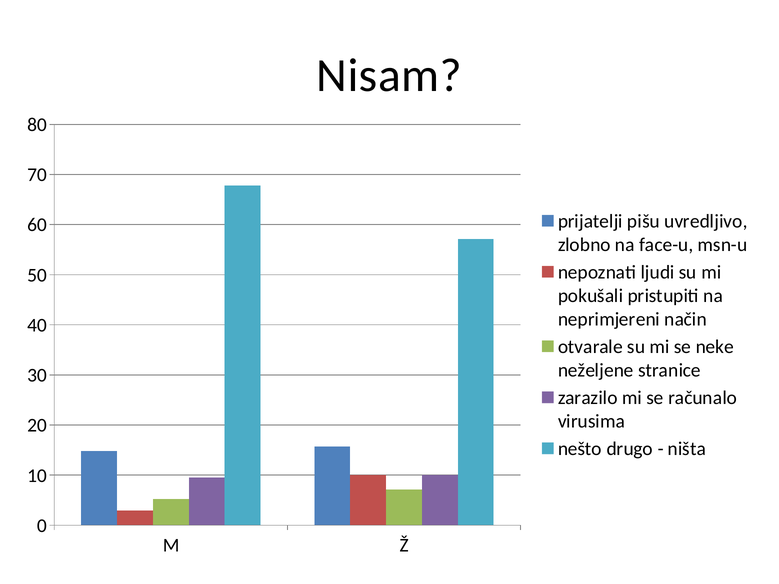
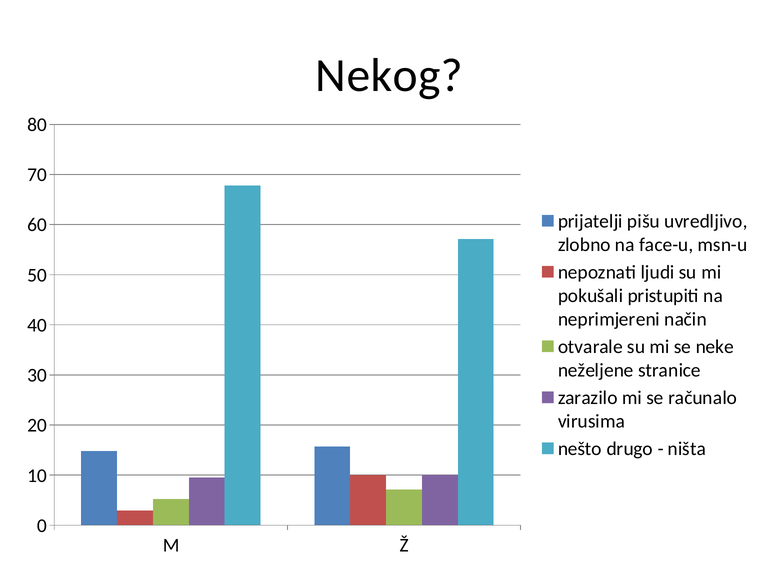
Nisam: Nisam -> Nekog
